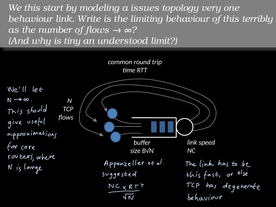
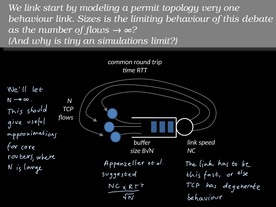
We this: this -> link
issues: issues -> permit
Write: Write -> Sizes
terribly: terribly -> debate
understood: understood -> simulations
